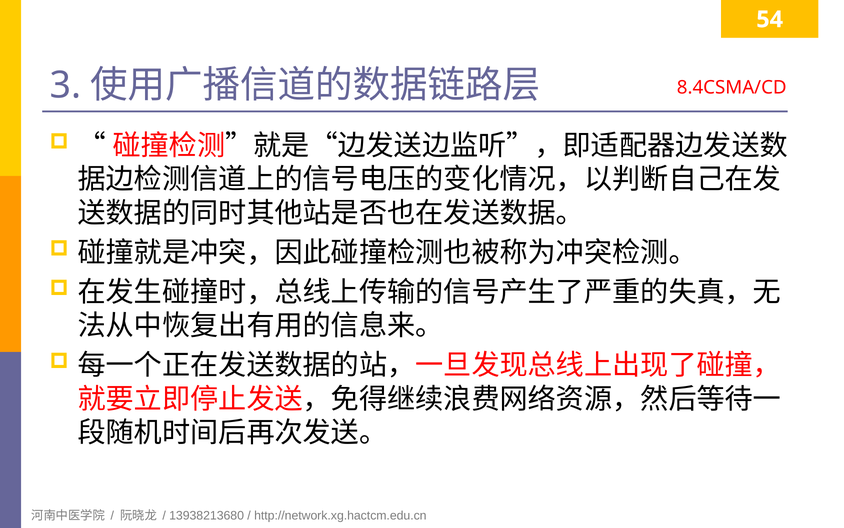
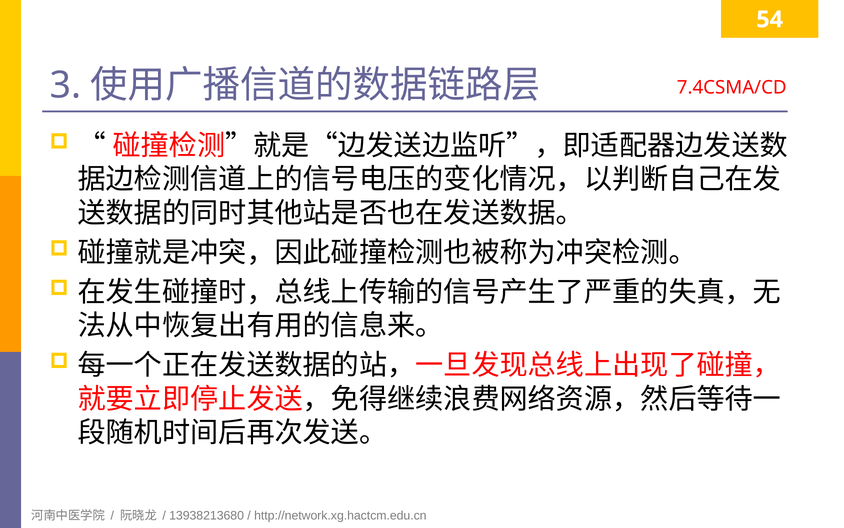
8.4CSMA/CD: 8.4CSMA/CD -> 7.4CSMA/CD
